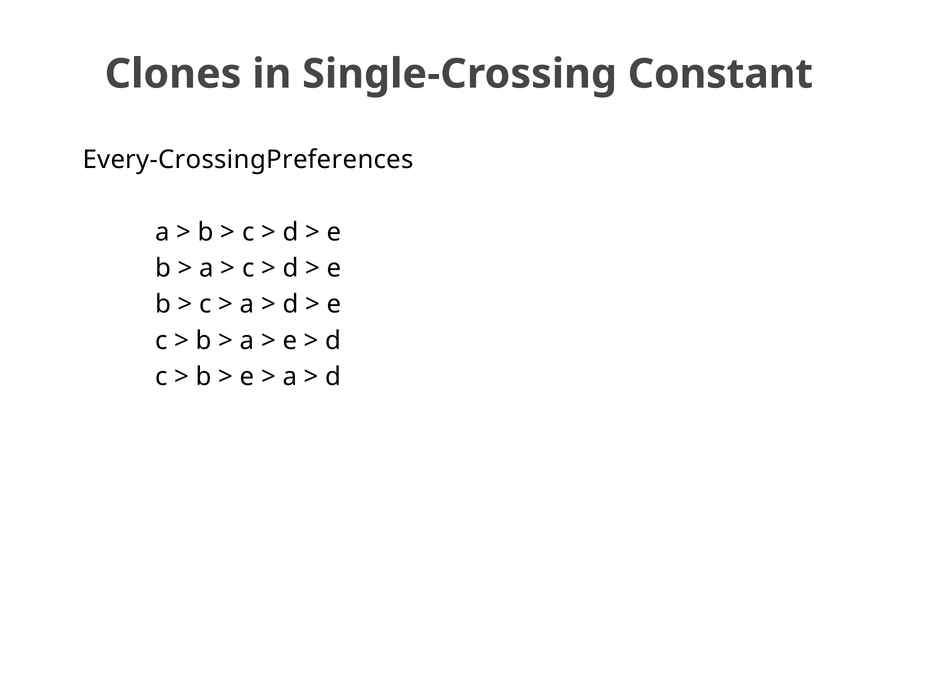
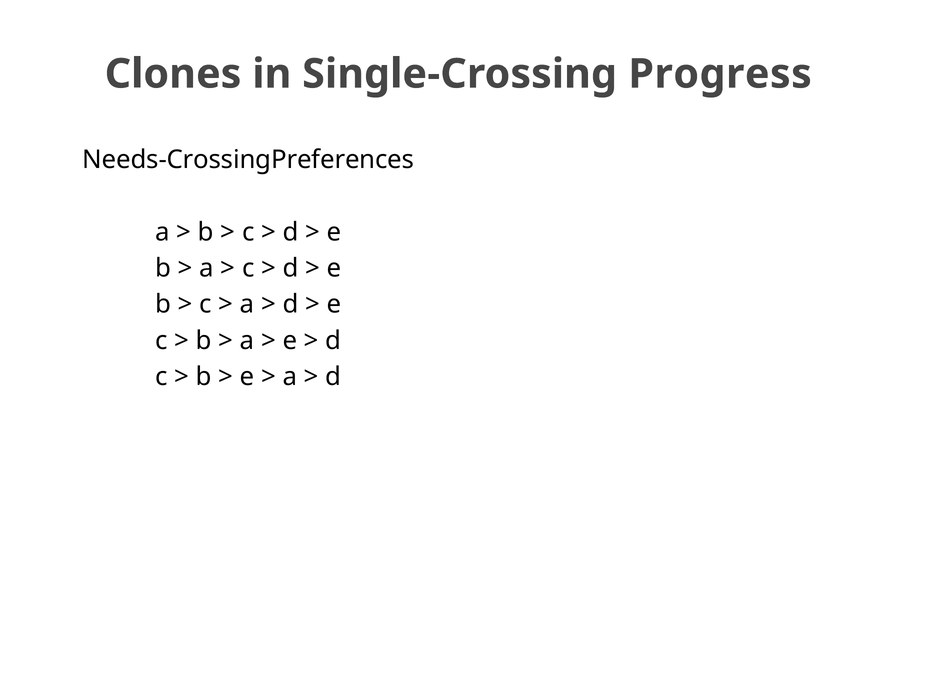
Constant: Constant -> Progress
Every-CrossingPreferences: Every-CrossingPreferences -> Needs-CrossingPreferences
